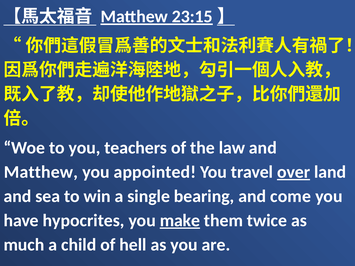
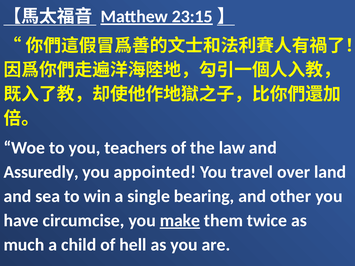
Matthew at (41, 172): Matthew -> Assuredly
over underline: present -> none
come: come -> other
hypocrites: hypocrites -> circumcise
